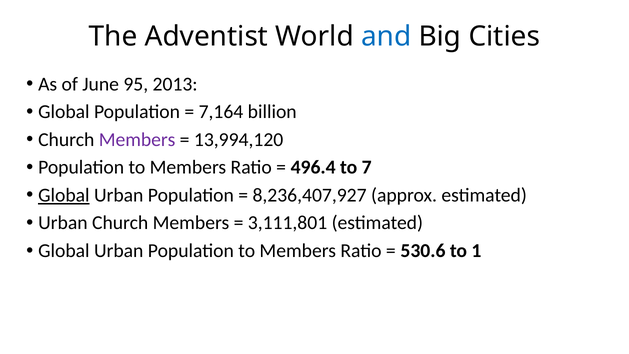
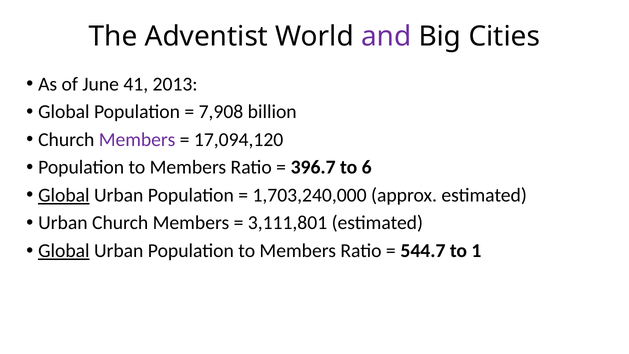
and colour: blue -> purple
95: 95 -> 41
7,164: 7,164 -> 7,908
13,994,120: 13,994,120 -> 17,094,120
496.4: 496.4 -> 396.7
7: 7 -> 6
8,236,407,927: 8,236,407,927 -> 1,703,240,000
Global at (64, 251) underline: none -> present
530.6: 530.6 -> 544.7
